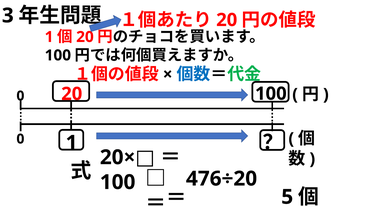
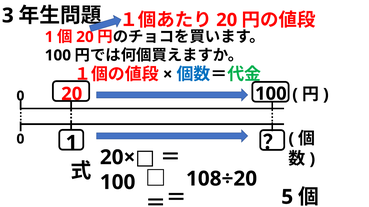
476÷20: 476÷20 -> 108÷20
